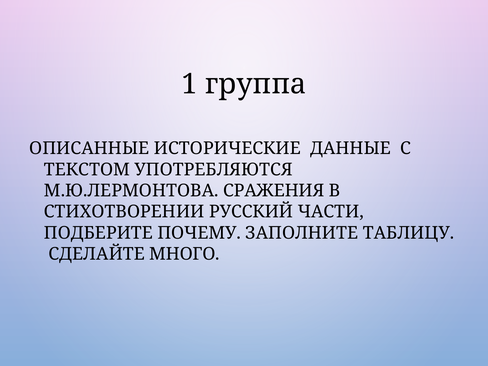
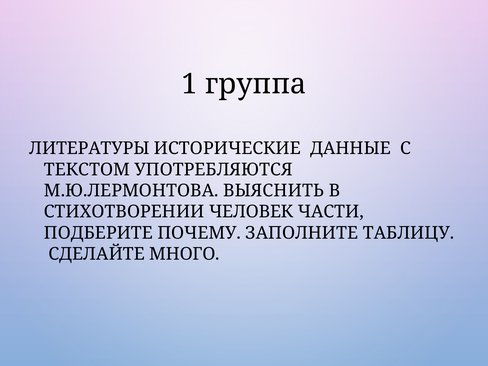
ОПИСАННЫЕ: ОПИСАННЫЕ -> ЛИТЕРАТУРЫ
СРАЖЕНИЯ: СРАЖЕНИЯ -> ВЫЯСНИТЬ
РУССКИЙ: РУССКИЙ -> ЧЕЛОВЕК
